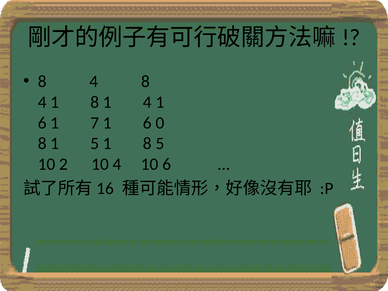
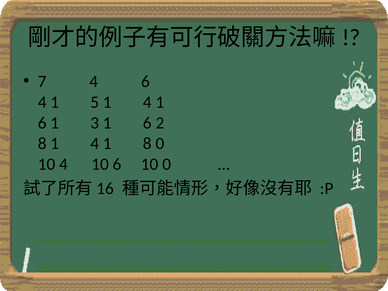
8 at (42, 81): 8 -> 7
4 8: 8 -> 6
4 1 8: 8 -> 5
7: 7 -> 3
0: 0 -> 2
8 1 5: 5 -> 4
8 5: 5 -> 0
10 2: 2 -> 4
10 4: 4 -> 6
10 6: 6 -> 0
